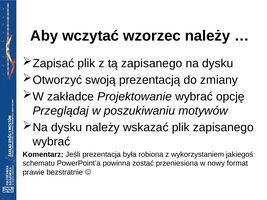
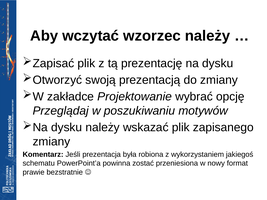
tą zapisanego: zapisanego -> prezentację
wybrać at (51, 142): wybrać -> zmiany
